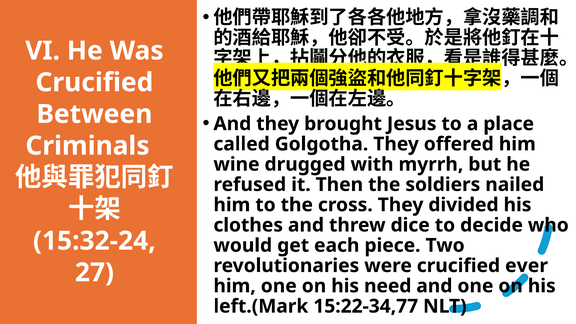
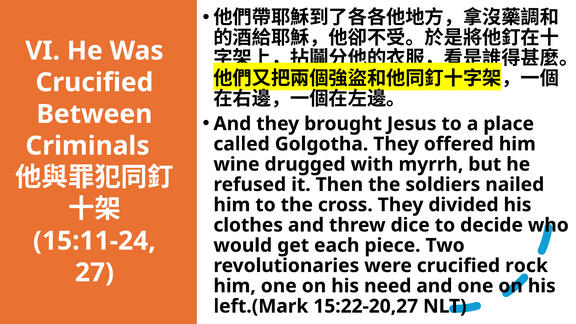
15:32-24: 15:32-24 -> 15:11-24
ever: ever -> rock
15:22-34,77: 15:22-34,77 -> 15:22-20,27
